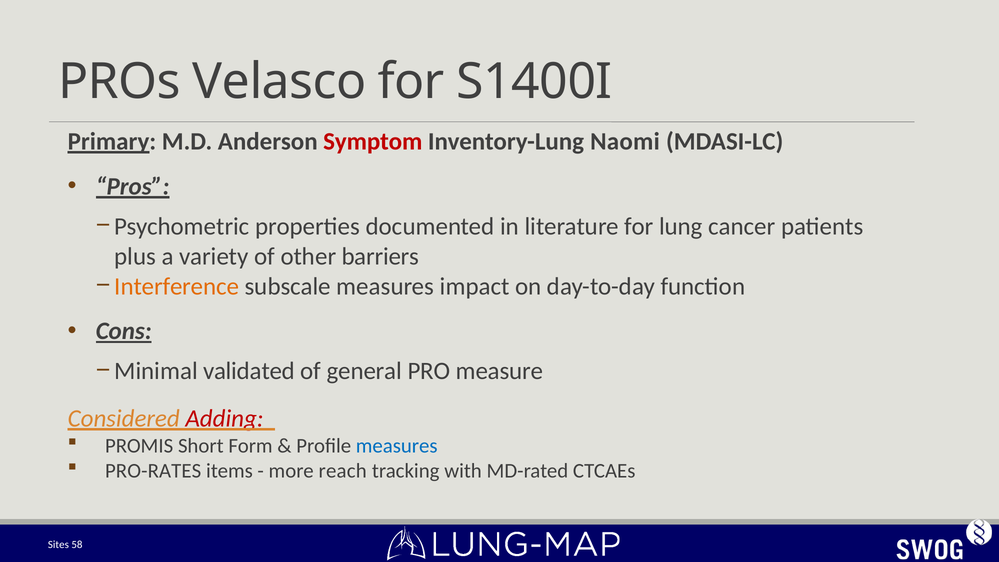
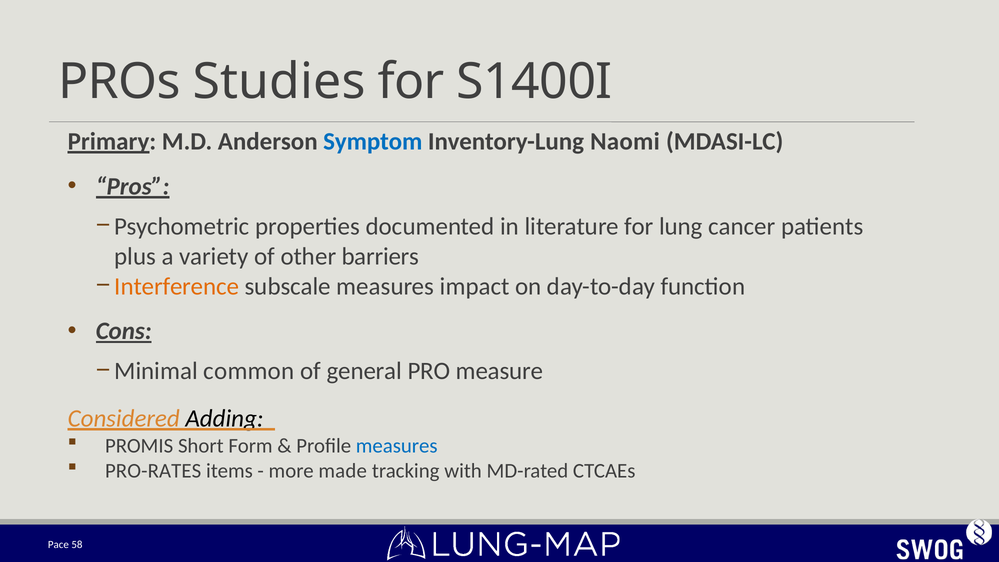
Velasco: Velasco -> Studies
Symptom colour: red -> blue
validated: validated -> common
Adding colour: red -> black
reach: reach -> made
Sites: Sites -> Pace
